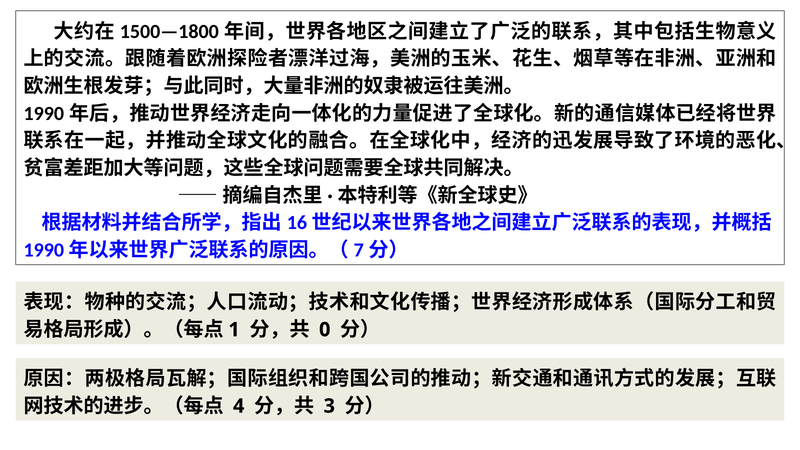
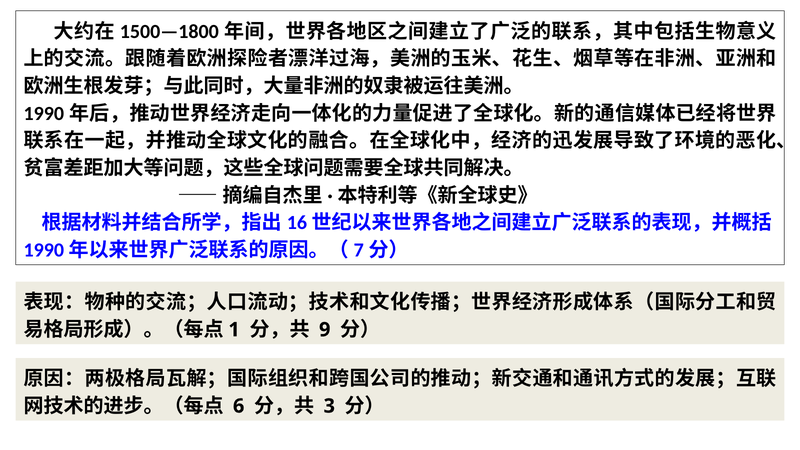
0: 0 -> 9
4: 4 -> 6
